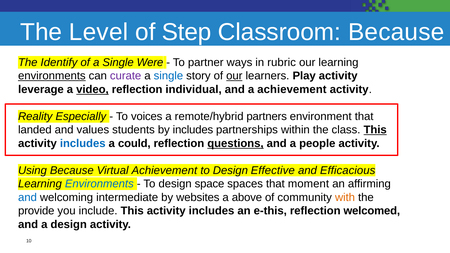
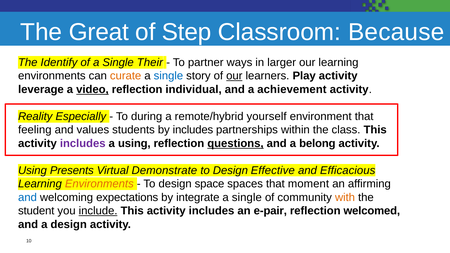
Level: Level -> Great
Were: Were -> Their
rubric: rubric -> larger
environments at (52, 76) underline: present -> none
curate colour: purple -> orange
voices: voices -> during
partners: partners -> yourself
landed: landed -> feeling
This at (375, 130) underline: present -> none
includes at (83, 143) colour: blue -> purple
a could: could -> using
people: people -> belong
Using Because: Because -> Presents
Virtual Achievement: Achievement -> Demonstrate
Environments at (99, 184) colour: blue -> orange
intermediate: intermediate -> expectations
websites: websites -> integrate
above at (247, 197): above -> single
provide: provide -> student
include underline: none -> present
e-this: e-this -> e-pair
